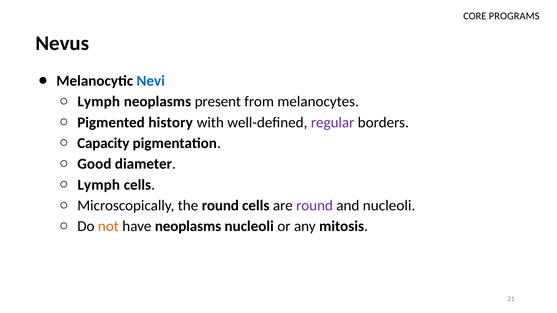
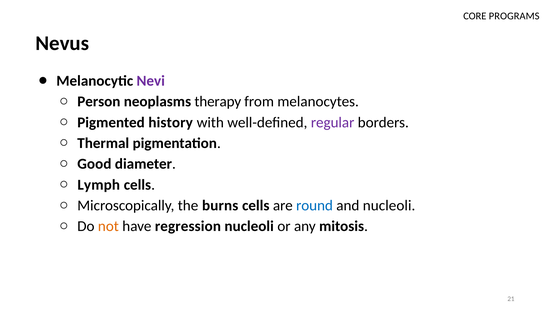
Nevi colour: blue -> purple
Lymph at (99, 102): Lymph -> Person
present: present -> therapy
Capacity: Capacity -> Thermal
the round: round -> burns
round at (314, 206) colour: purple -> blue
have neoplasms: neoplasms -> regression
